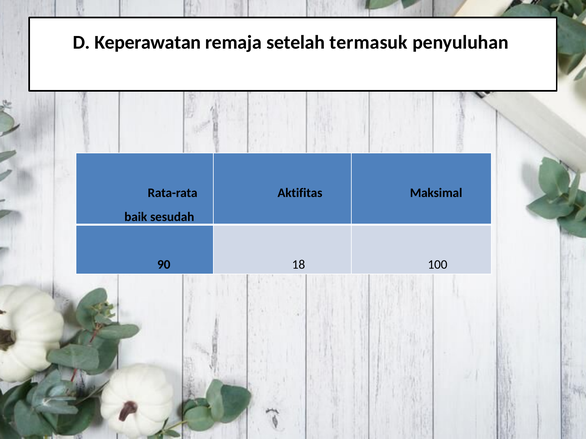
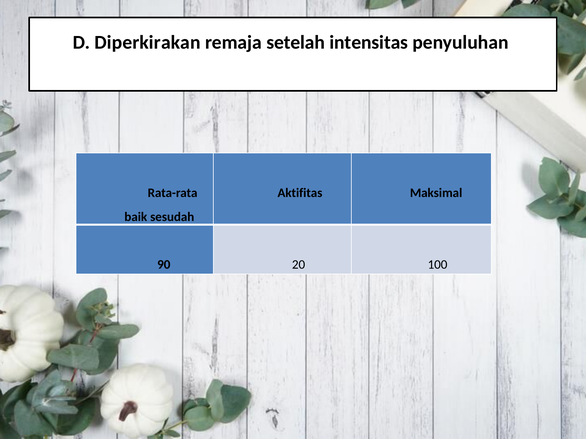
Keperawatan: Keperawatan -> Diperkirakan
termasuk: termasuk -> intensitas
18: 18 -> 20
